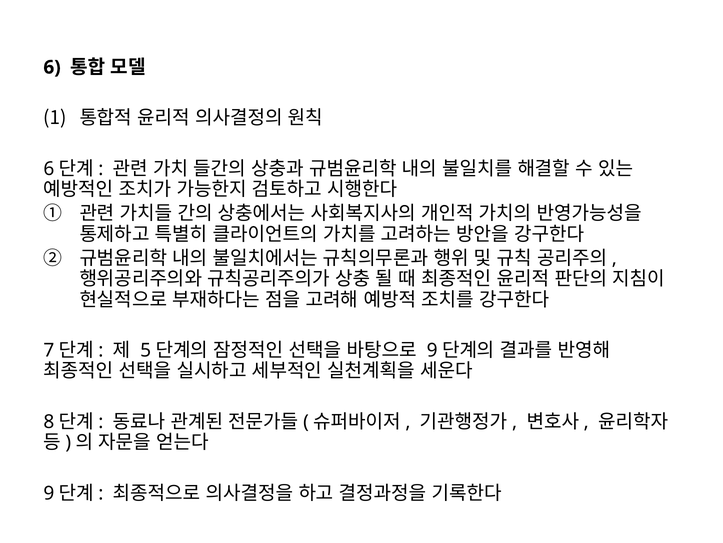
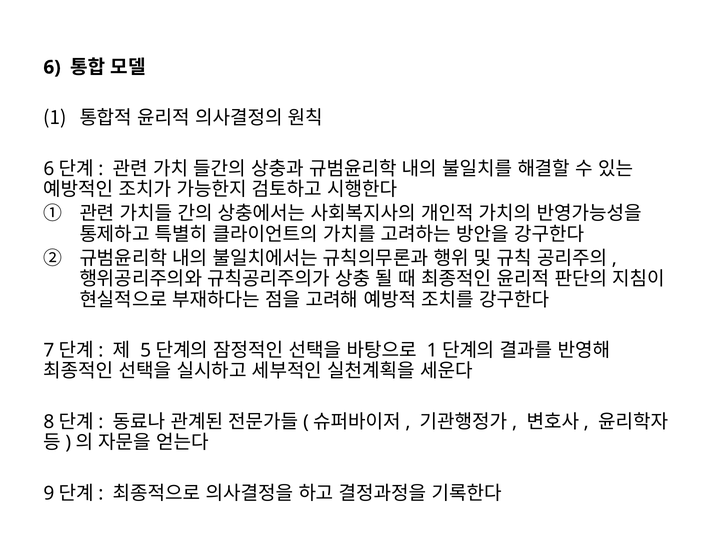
9 at (432, 350): 9 -> 1
